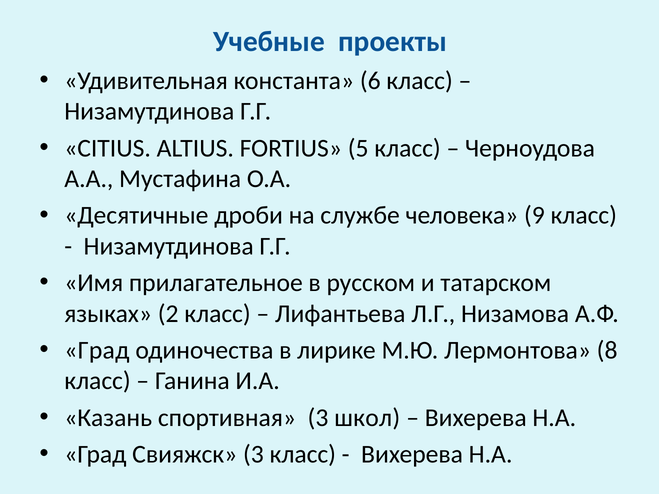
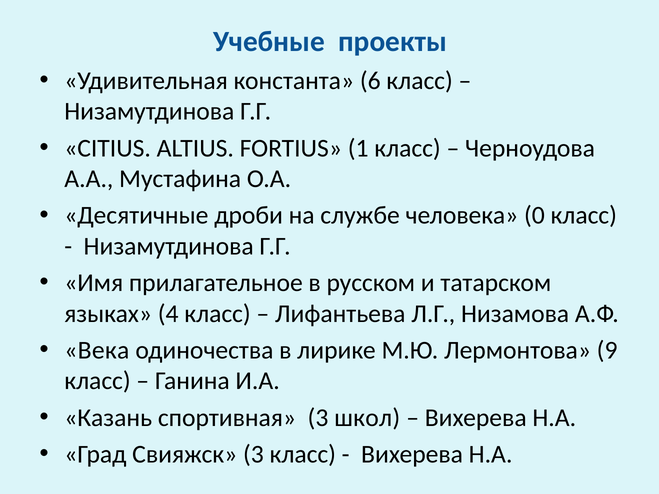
5: 5 -> 1
9: 9 -> 0
2: 2 -> 4
Град at (97, 350): Град -> Века
8: 8 -> 9
